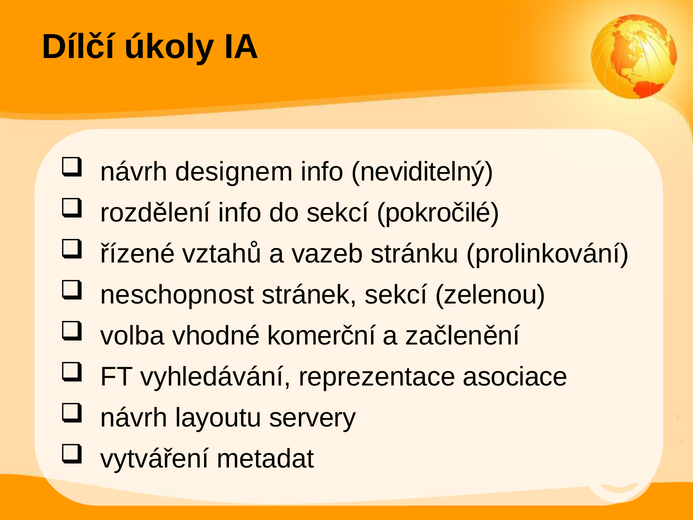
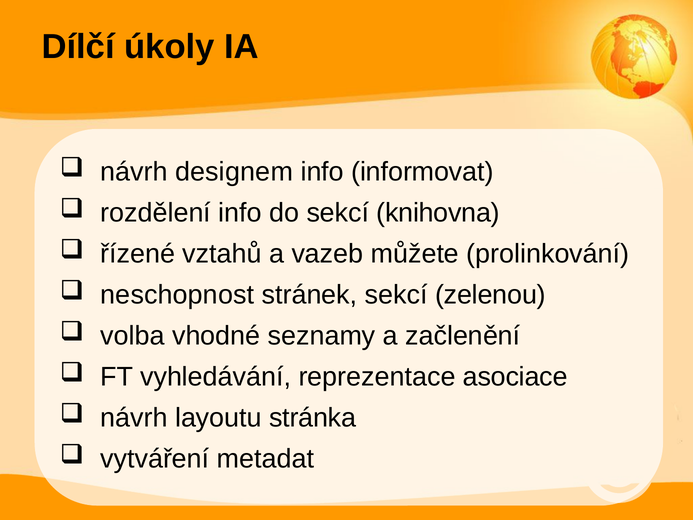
neviditelný: neviditelný -> informovat
pokročilé: pokročilé -> knihovna
stránku: stránku -> můžete
komerční: komerční -> seznamy
servery: servery -> stránka
